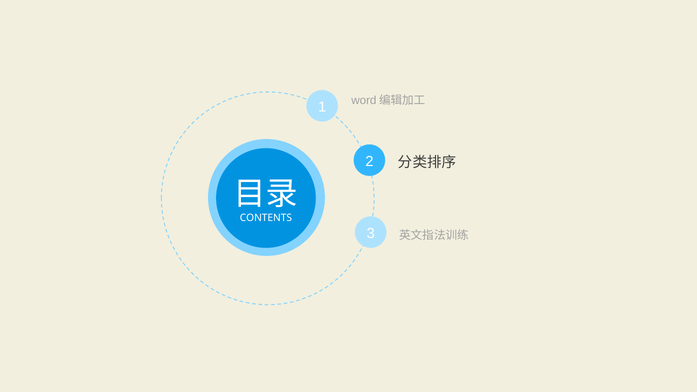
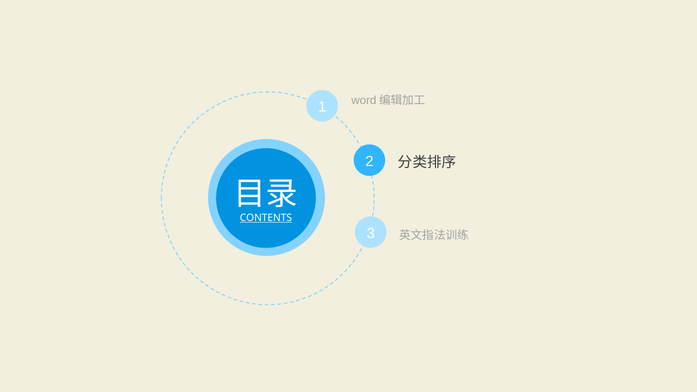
CONTENTS underline: none -> present
